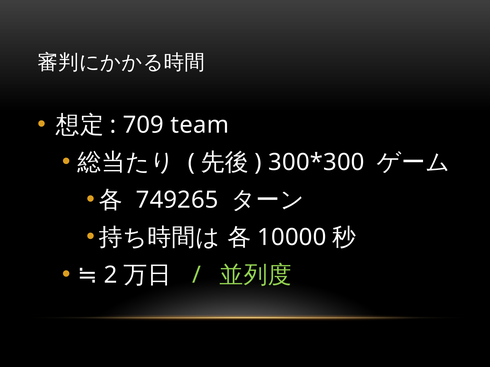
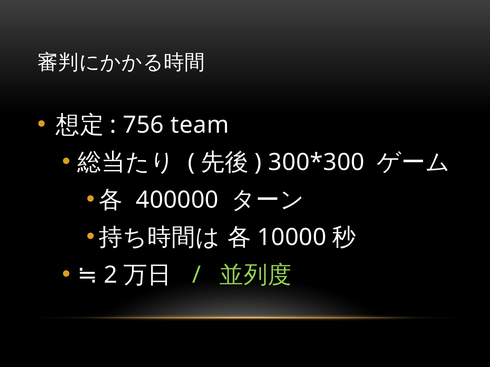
709: 709 -> 756
749265: 749265 -> 400000
